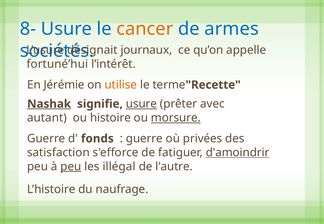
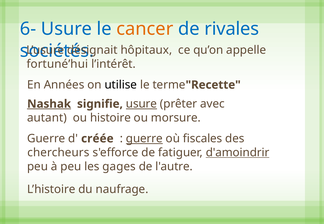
8-: 8- -> 6-
armes: armes -> rivales
journaux: journaux -> hôpitaux
Jérémie: Jérémie -> Années
utilise colour: orange -> black
morsure underline: present -> none
fonds: fonds -> créée
guerre at (144, 139) underline: none -> present
privées: privées -> fiscales
satisfaction: satisfaction -> chercheurs
peu at (71, 167) underline: present -> none
illégal: illégal -> gages
